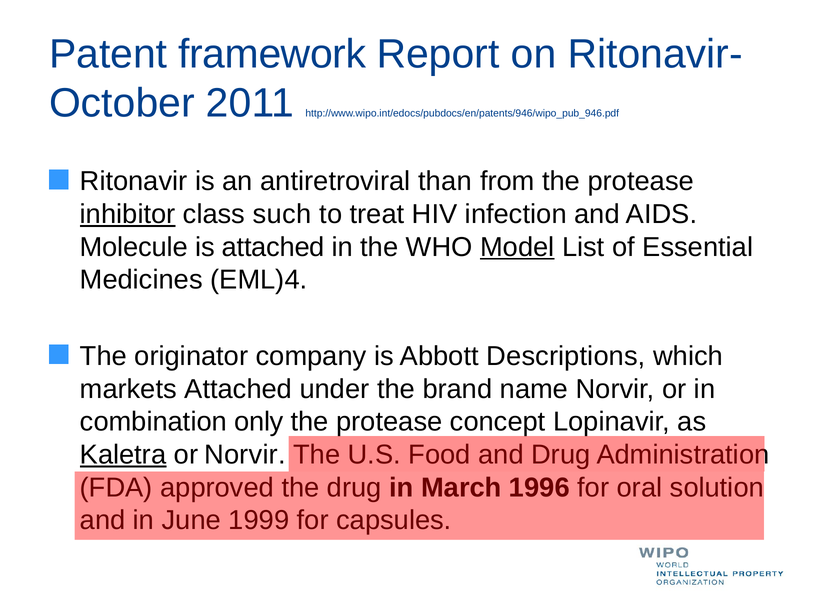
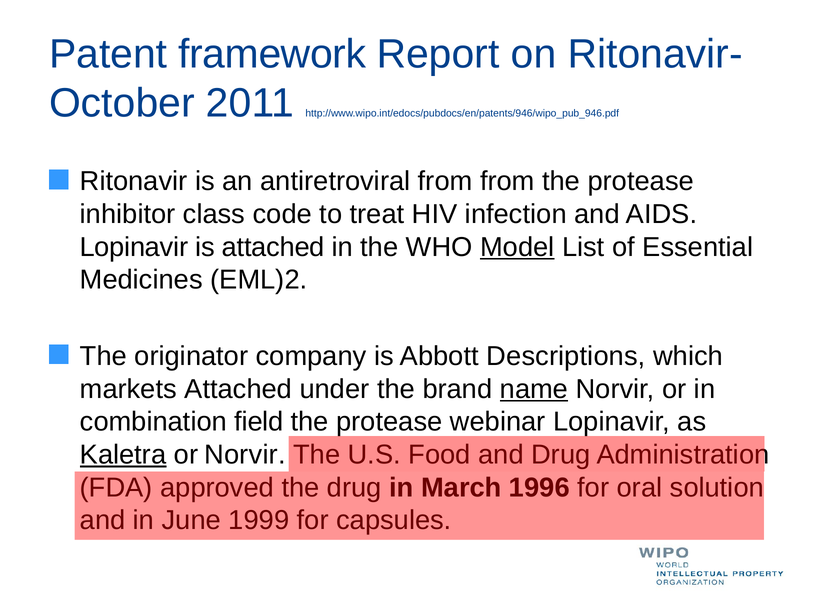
antiretroviral than: than -> from
inhibitor underline: present -> none
such: such -> code
Molecule at (134, 247): Molecule -> Lopinavir
EML)4: EML)4 -> EML)2
name underline: none -> present
only: only -> field
concept: concept -> webinar
